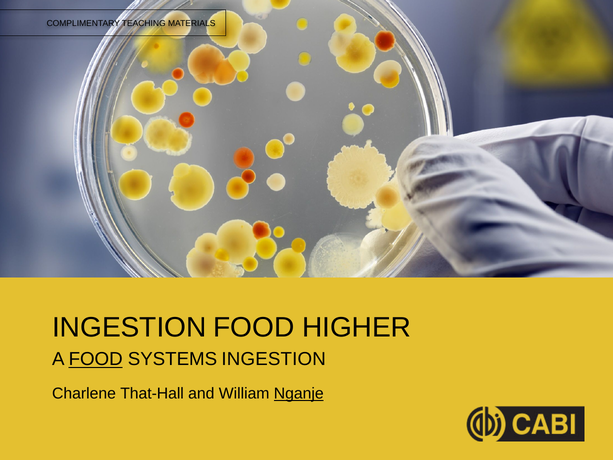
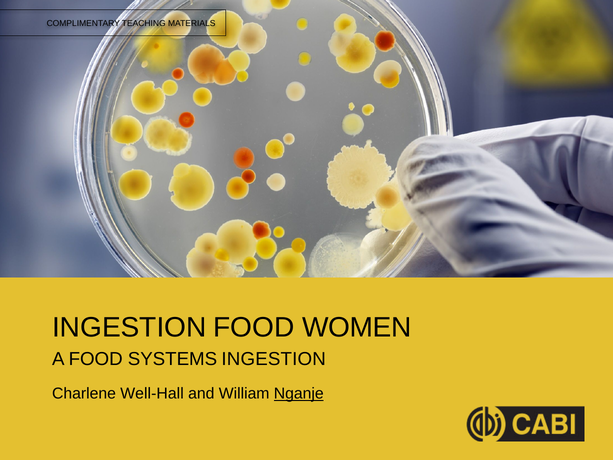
HIGHER: HIGHER -> WOMEN
FOOD at (96, 359) underline: present -> none
That-Hall: That-Hall -> Well-Hall
